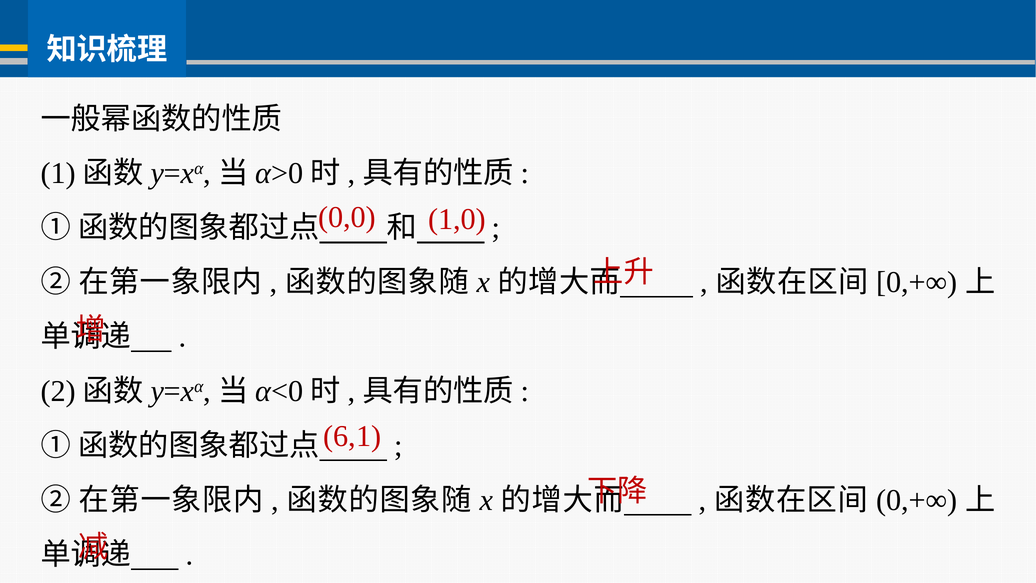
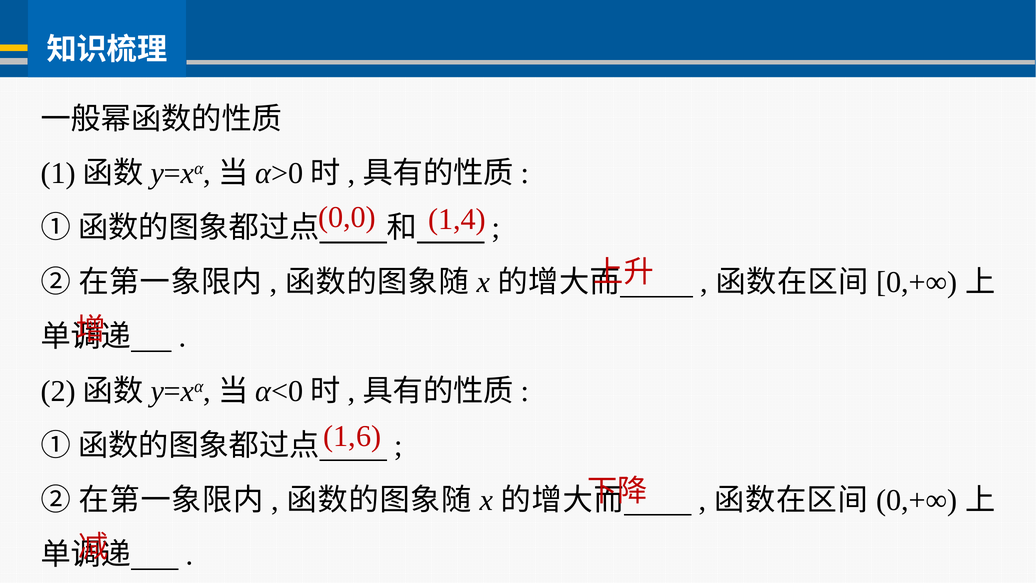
1,0: 1,0 -> 1,4
6,1: 6,1 -> 1,6
